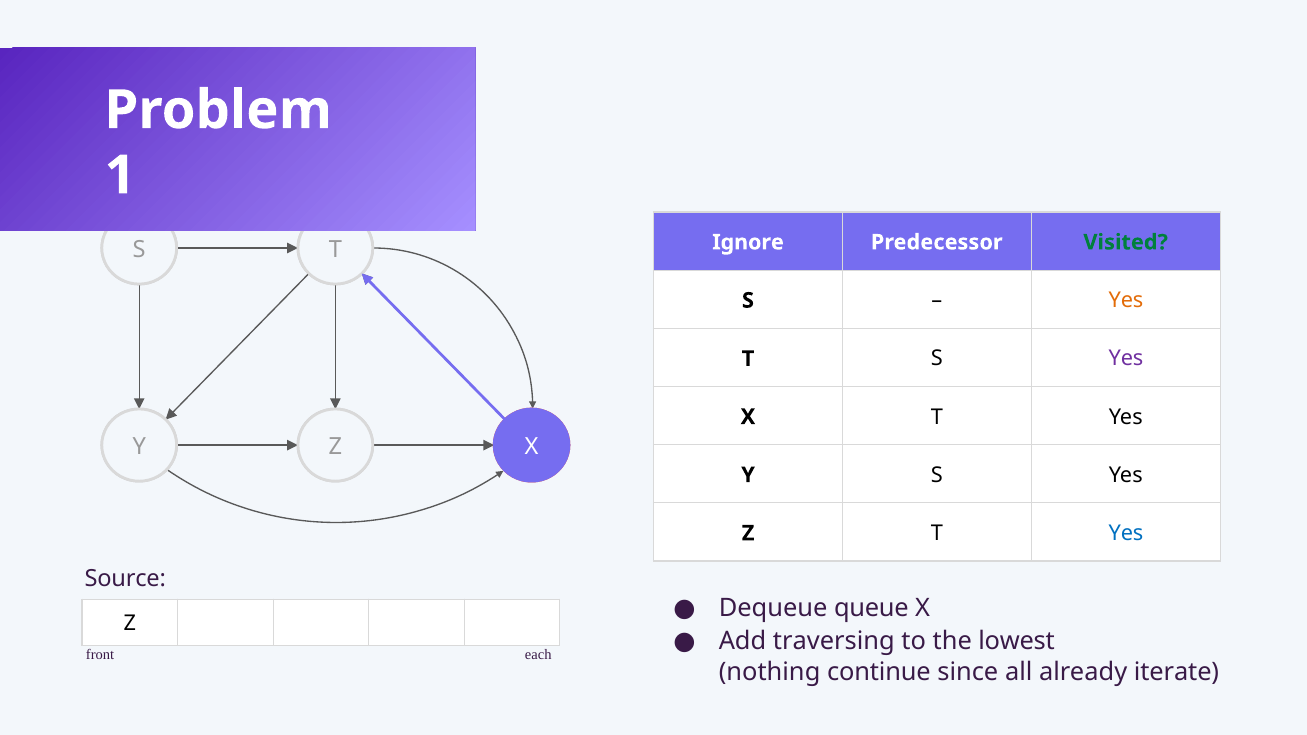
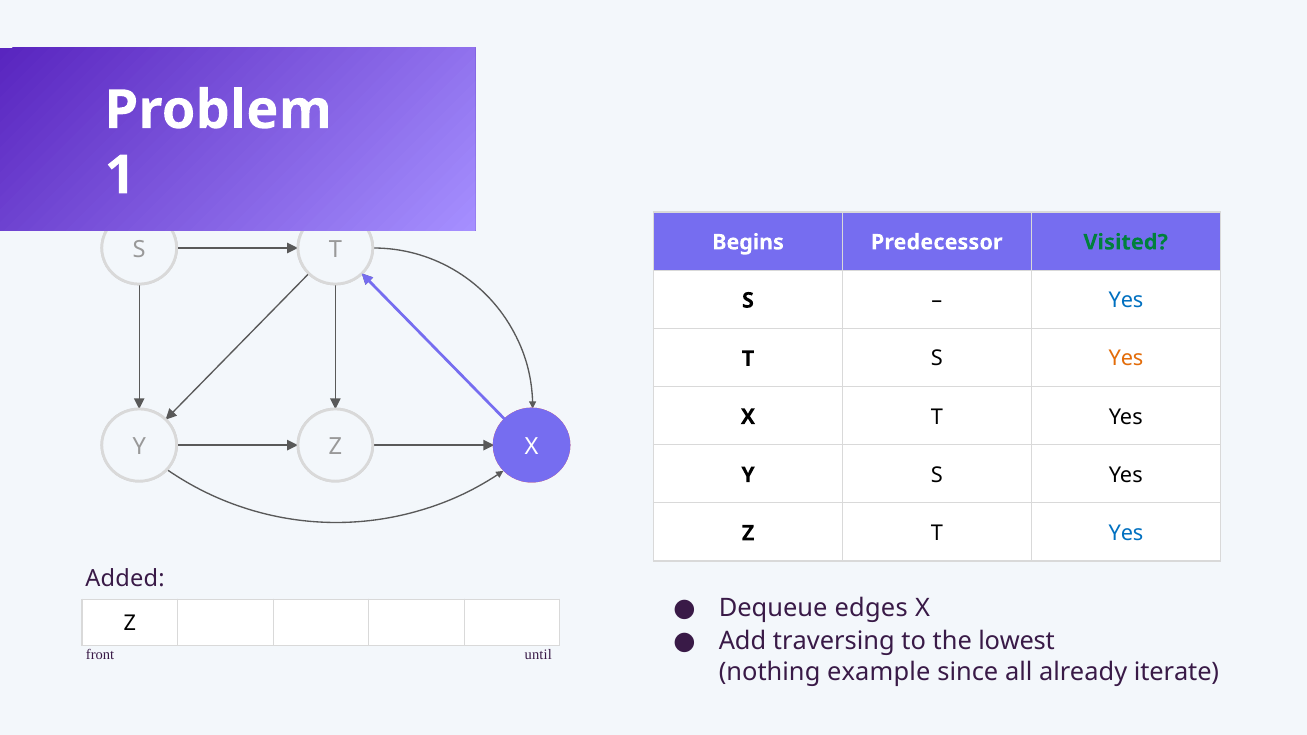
Ignore: Ignore -> Begins
Yes at (1126, 301) colour: orange -> blue
Yes at (1126, 359) colour: purple -> orange
Source: Source -> Added
queue: queue -> edges
each: each -> until
continue: continue -> example
